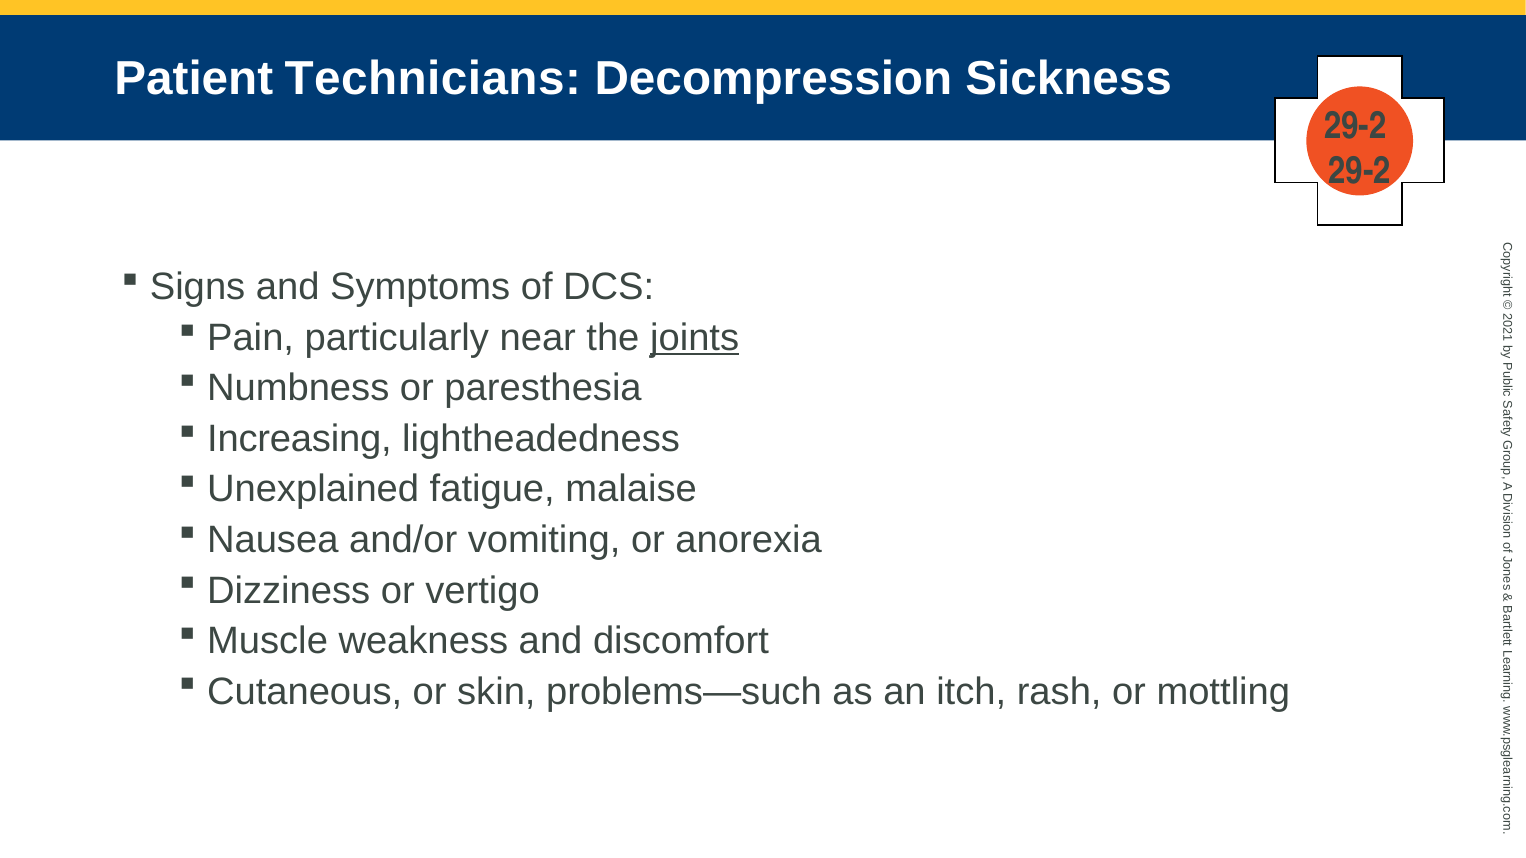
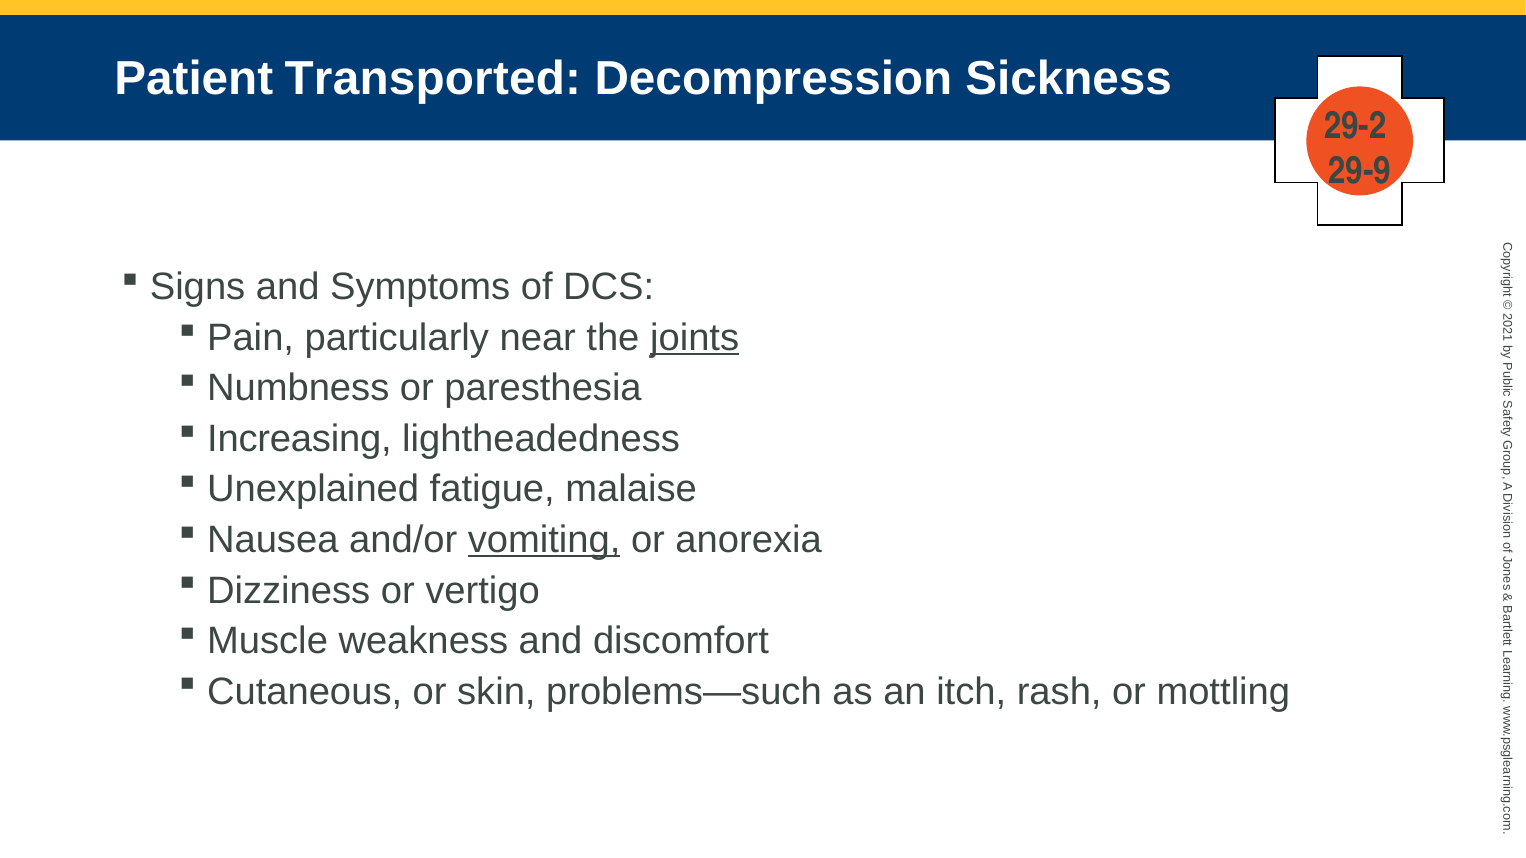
Technicians: Technicians -> Transported
29-2 at (1360, 171): 29-2 -> 29-9
vomiting underline: none -> present
